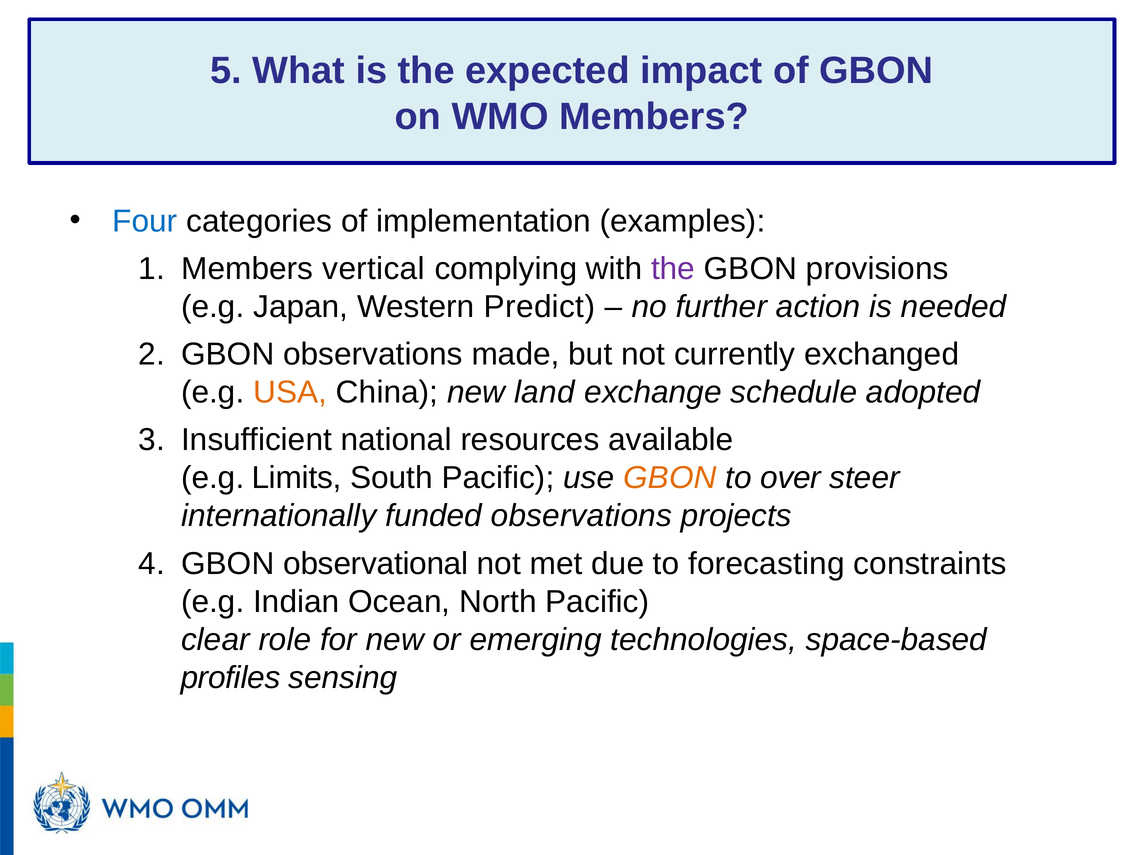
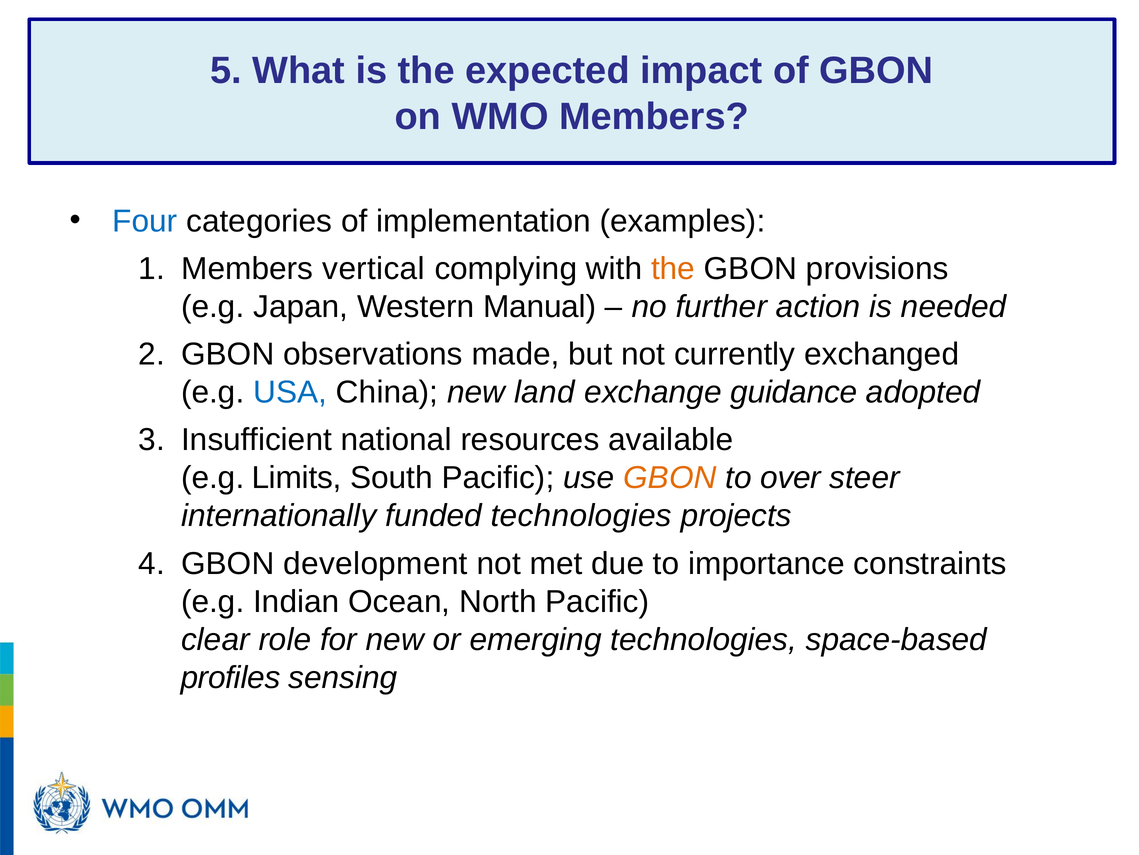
the at (673, 268) colour: purple -> orange
Predict: Predict -> Manual
USA colour: orange -> blue
schedule: schedule -> guidance
funded observations: observations -> technologies
observational: observational -> development
forecasting: forecasting -> importance
